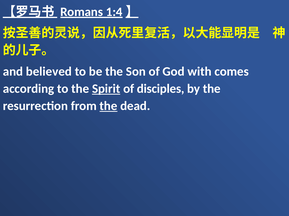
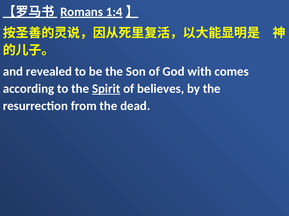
believed: believed -> revealed
disciples: disciples -> believes
the at (108, 106) underline: present -> none
